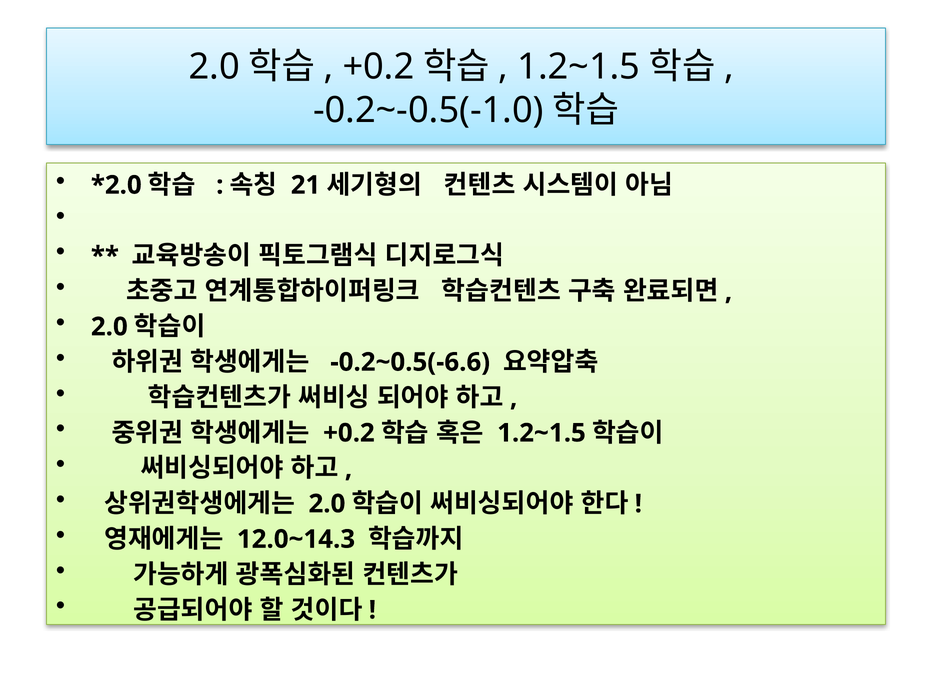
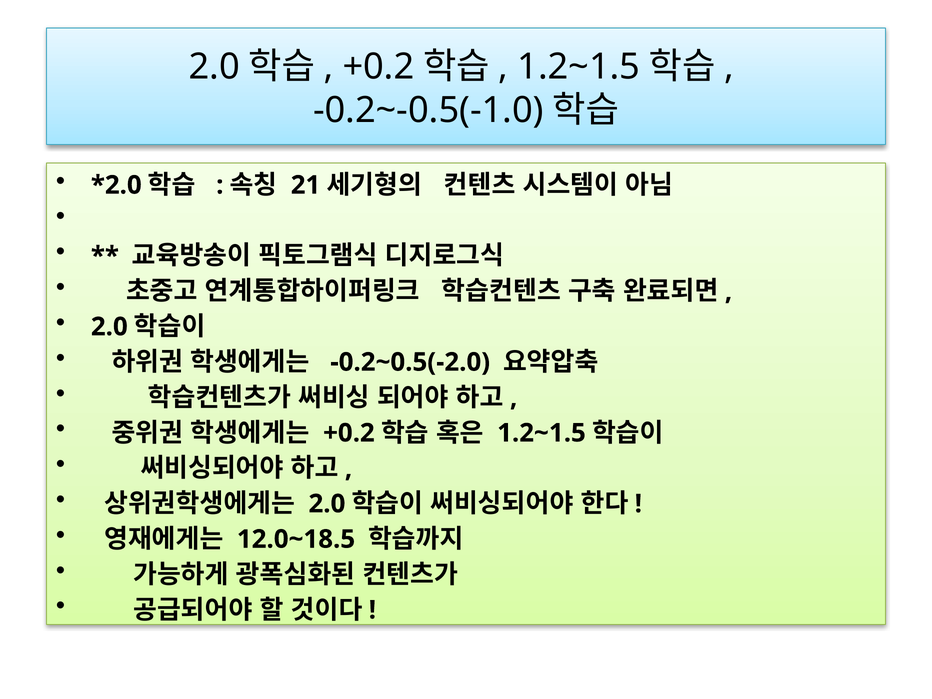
-0.2~0.5(-6.6: -0.2~0.5(-6.6 -> -0.2~0.5(-2.0
12.0~14.3: 12.0~14.3 -> 12.0~18.5
